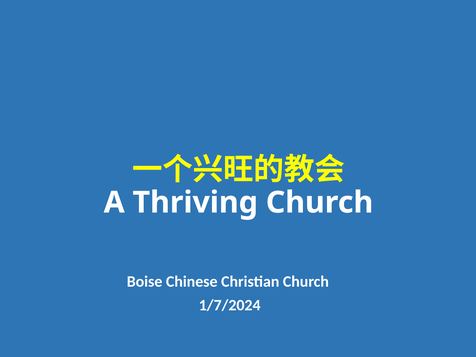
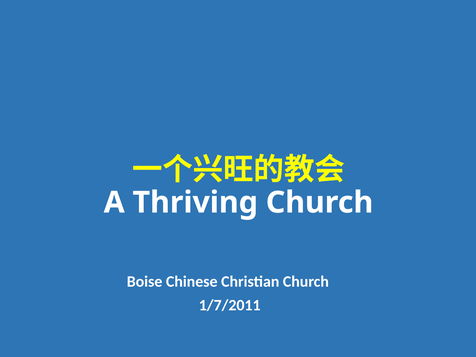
1/7/2024: 1/7/2024 -> 1/7/2011
